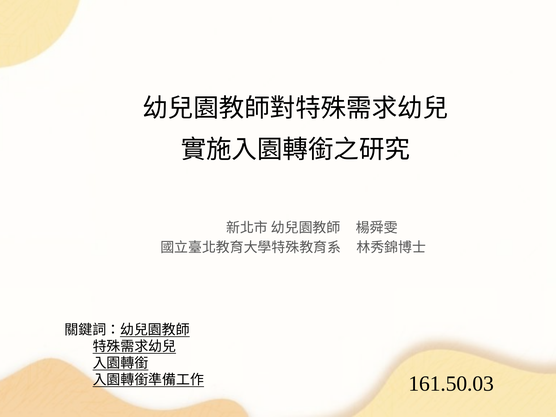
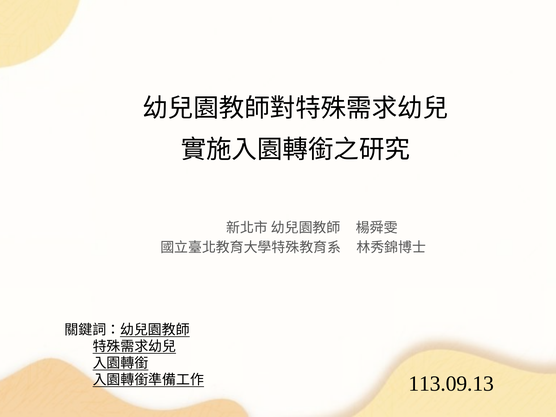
161.50.03: 161.50.03 -> 113.09.13
